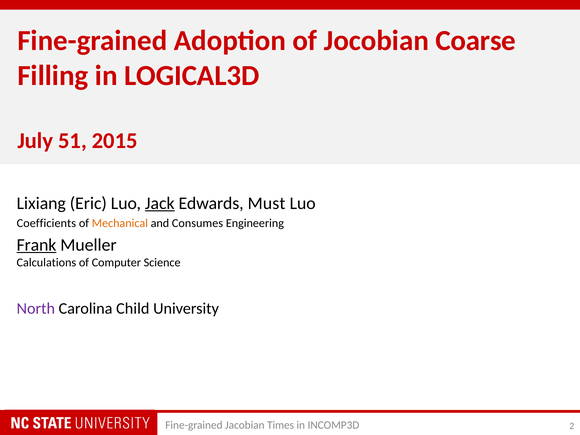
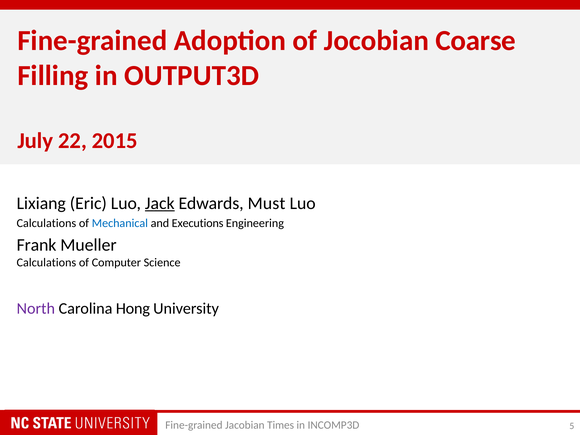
LOGICAL3D: LOGICAL3D -> OUTPUT3D
51: 51 -> 22
Coefficients at (46, 223): Coefficients -> Calculations
Mechanical colour: orange -> blue
Consumes: Consumes -> Executions
Frank underline: present -> none
Child: Child -> Hong
2: 2 -> 5
